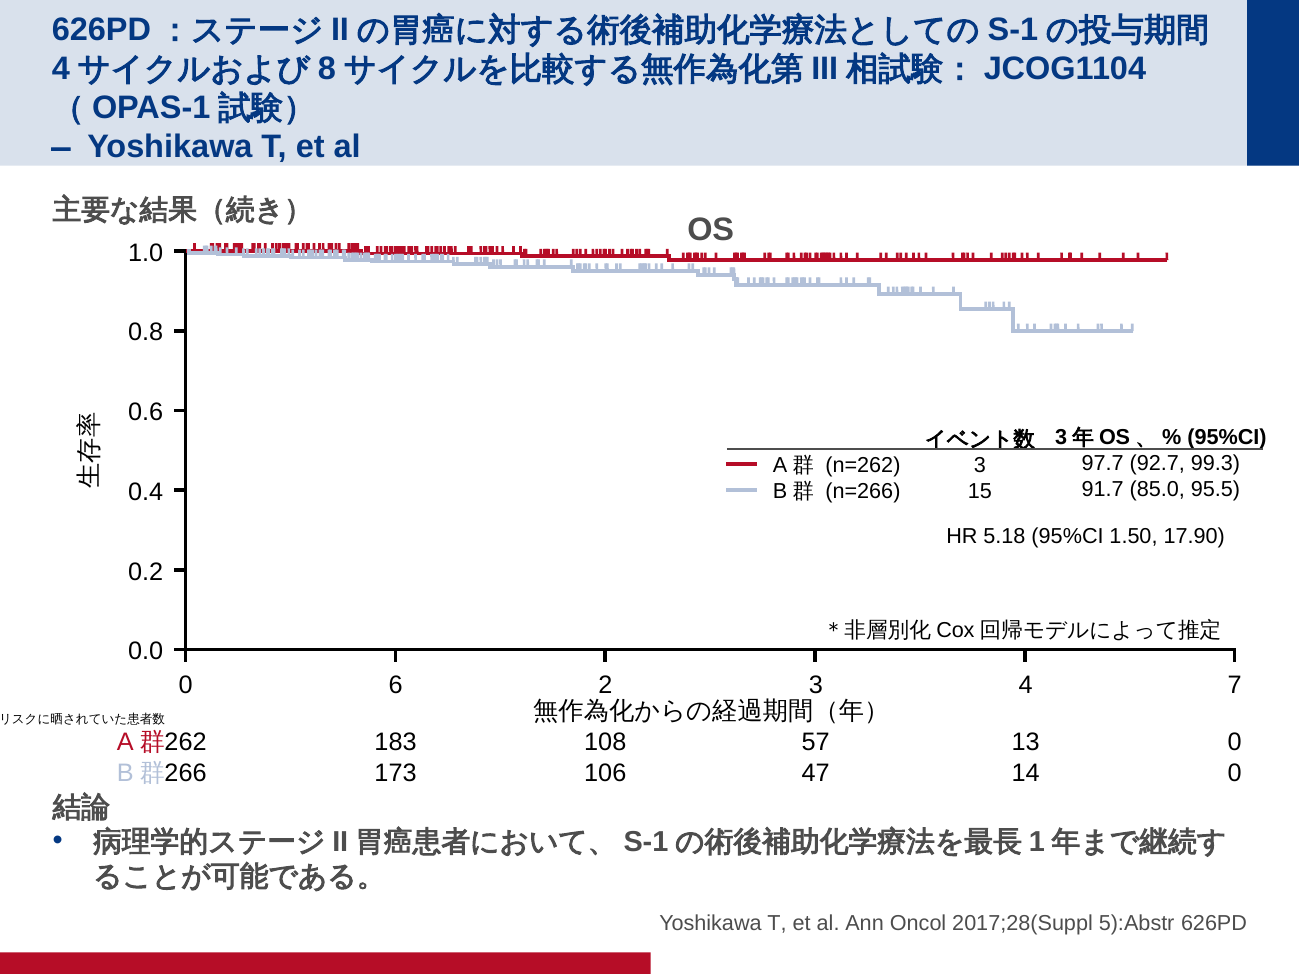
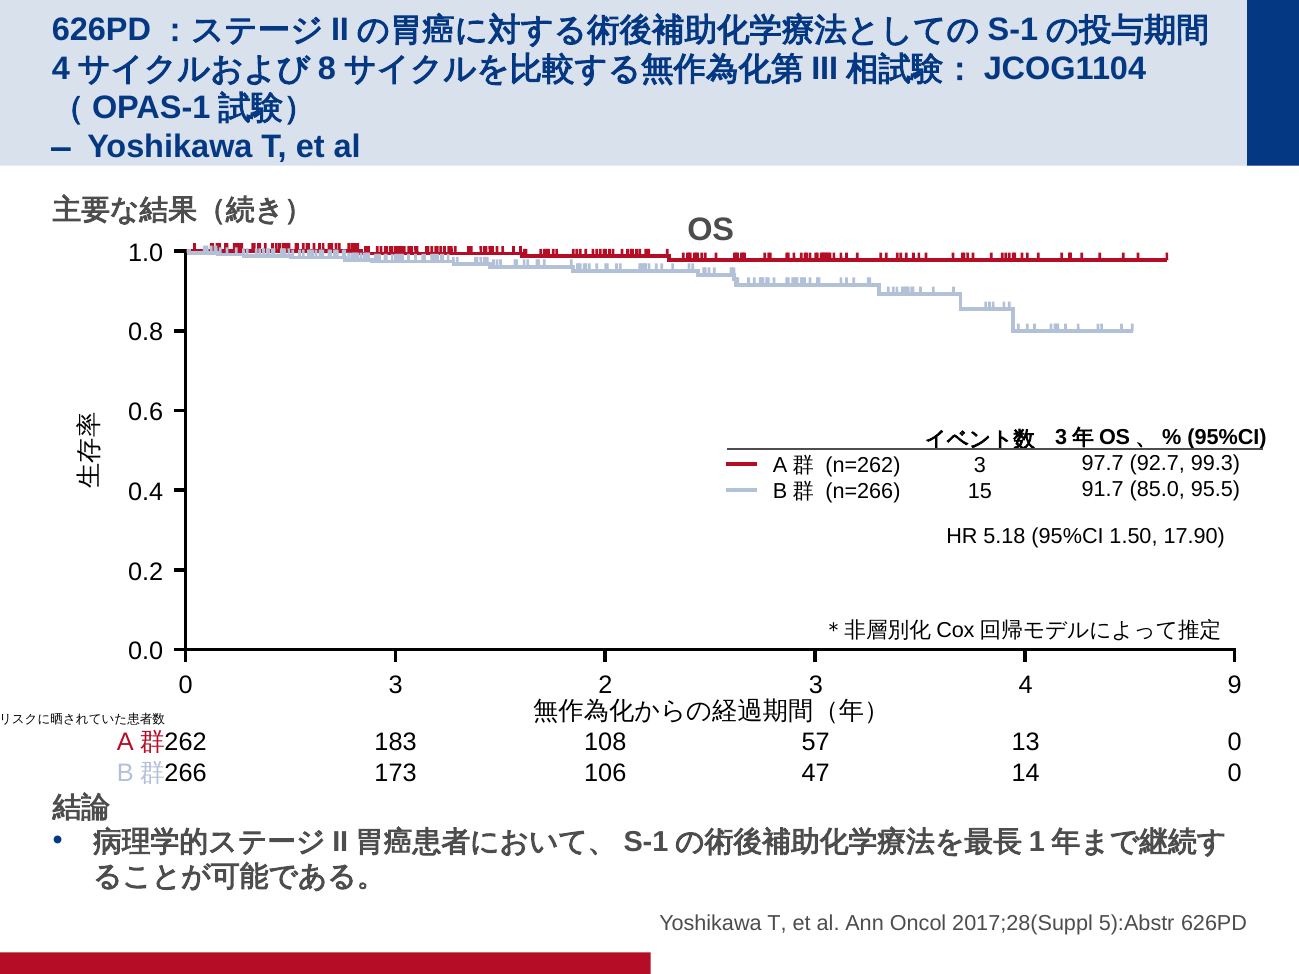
0 6: 6 -> 3
7: 7 -> 9
